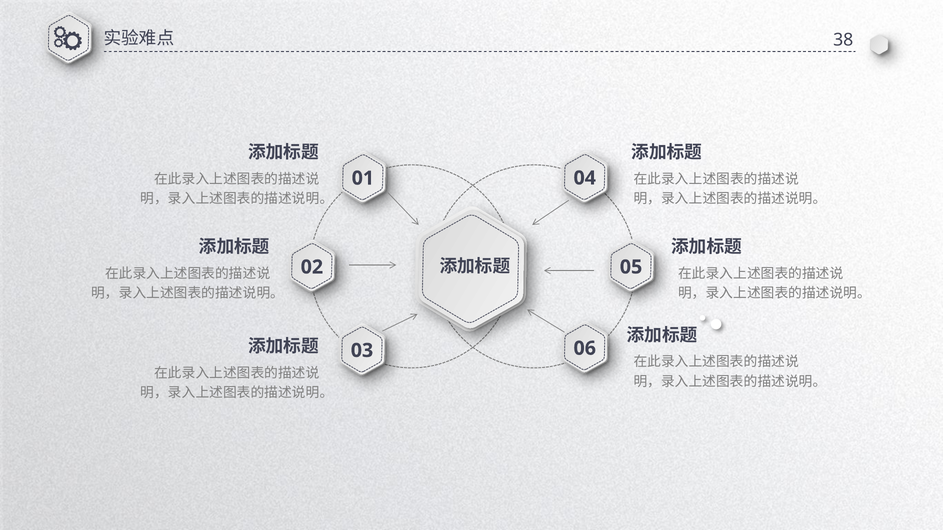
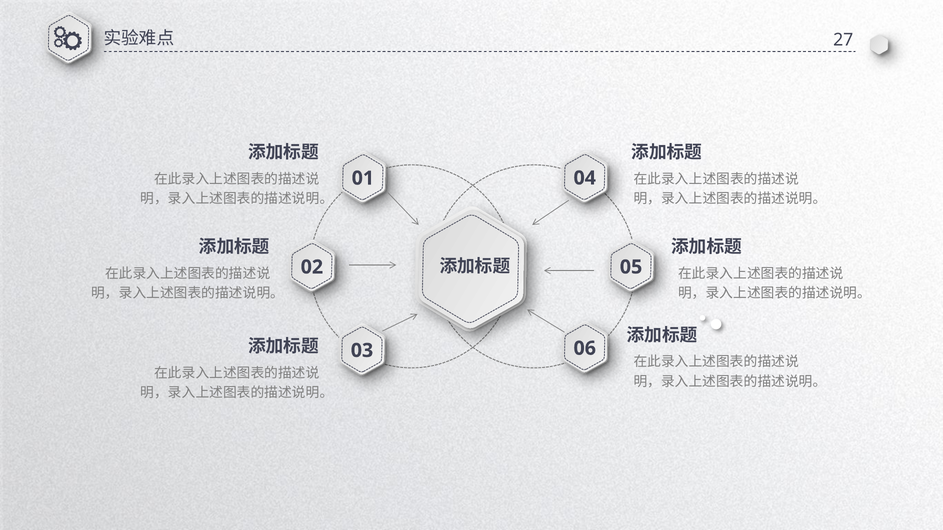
38: 38 -> 27
